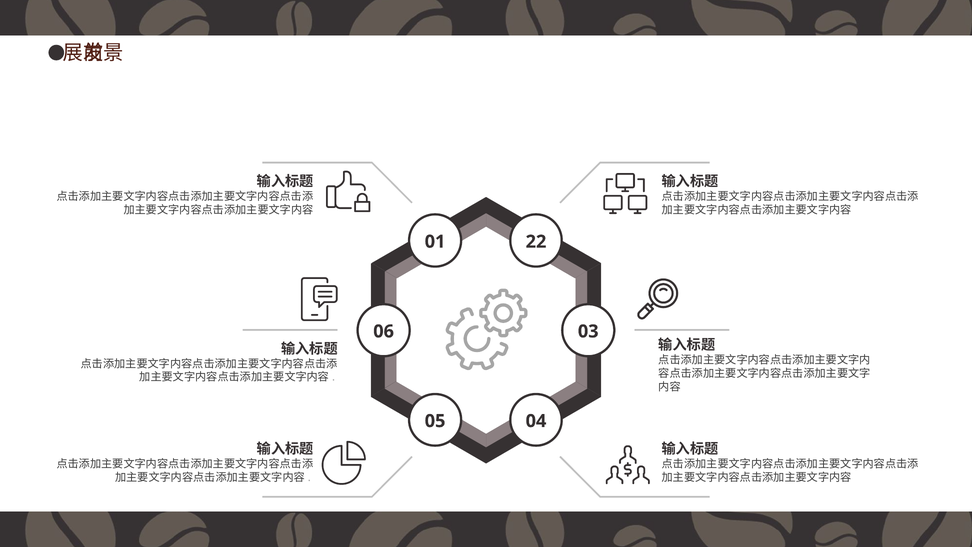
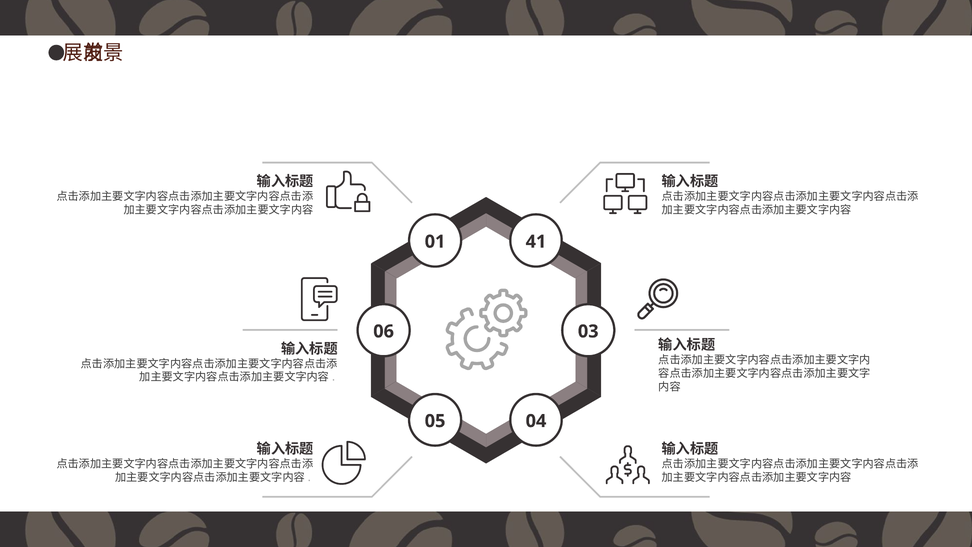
22: 22 -> 41
